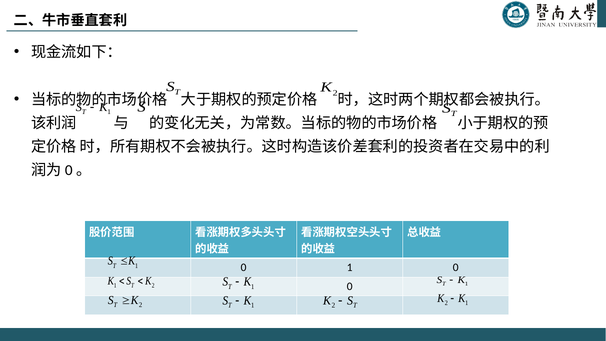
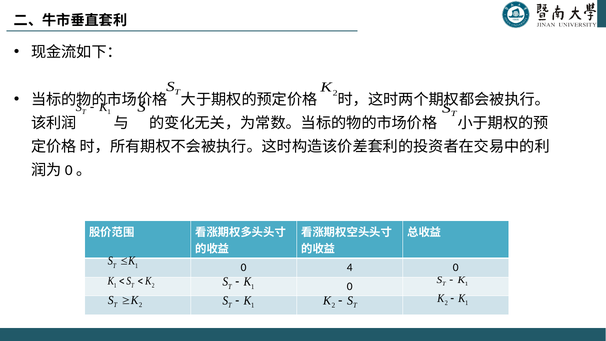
0 1: 1 -> 4
